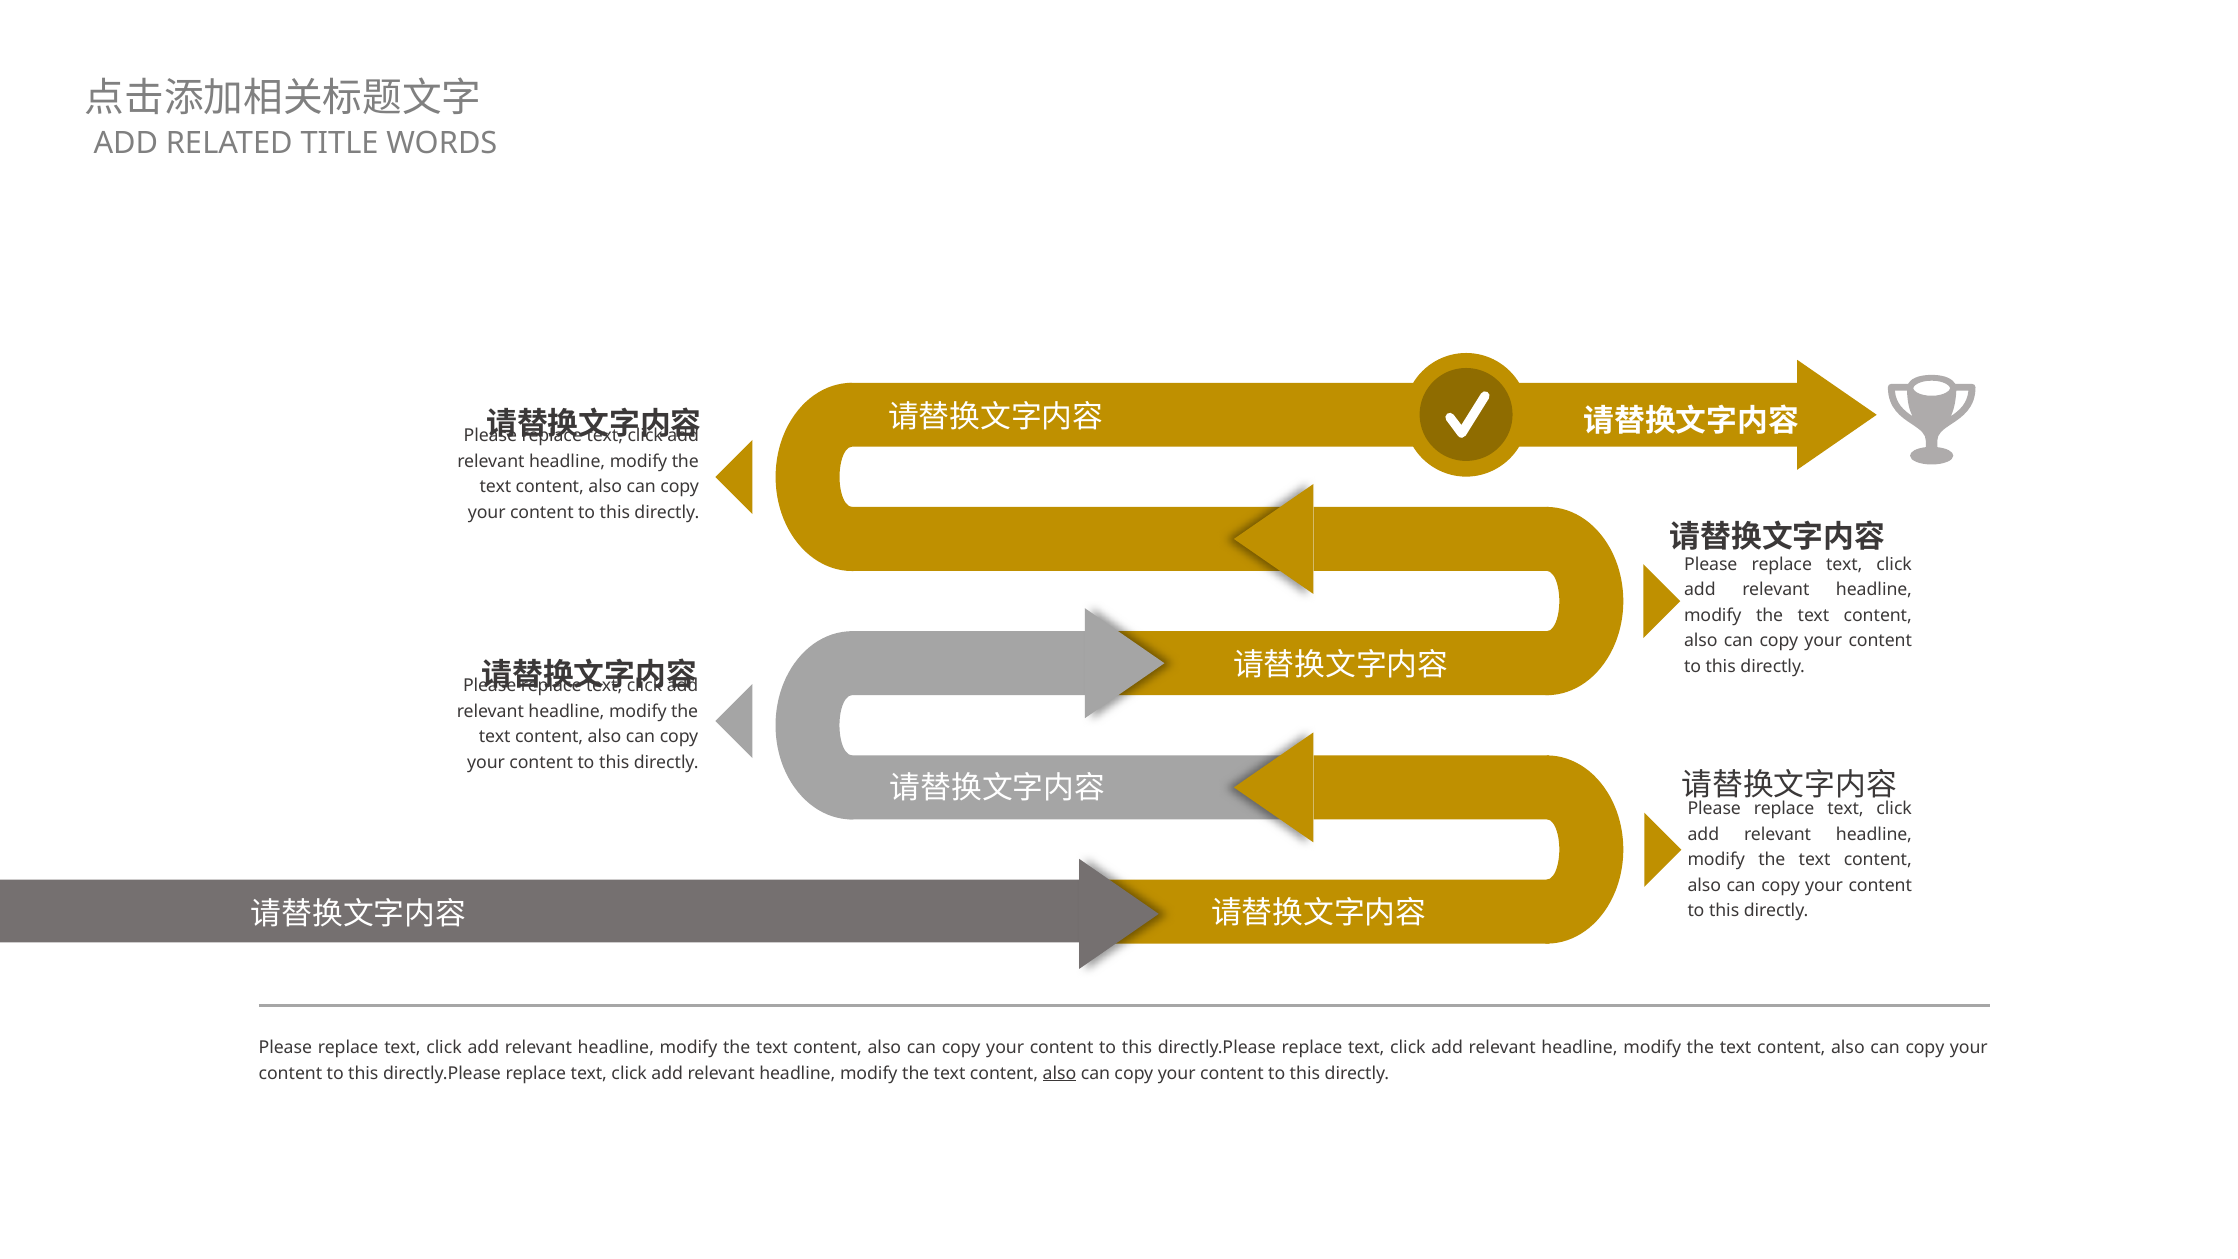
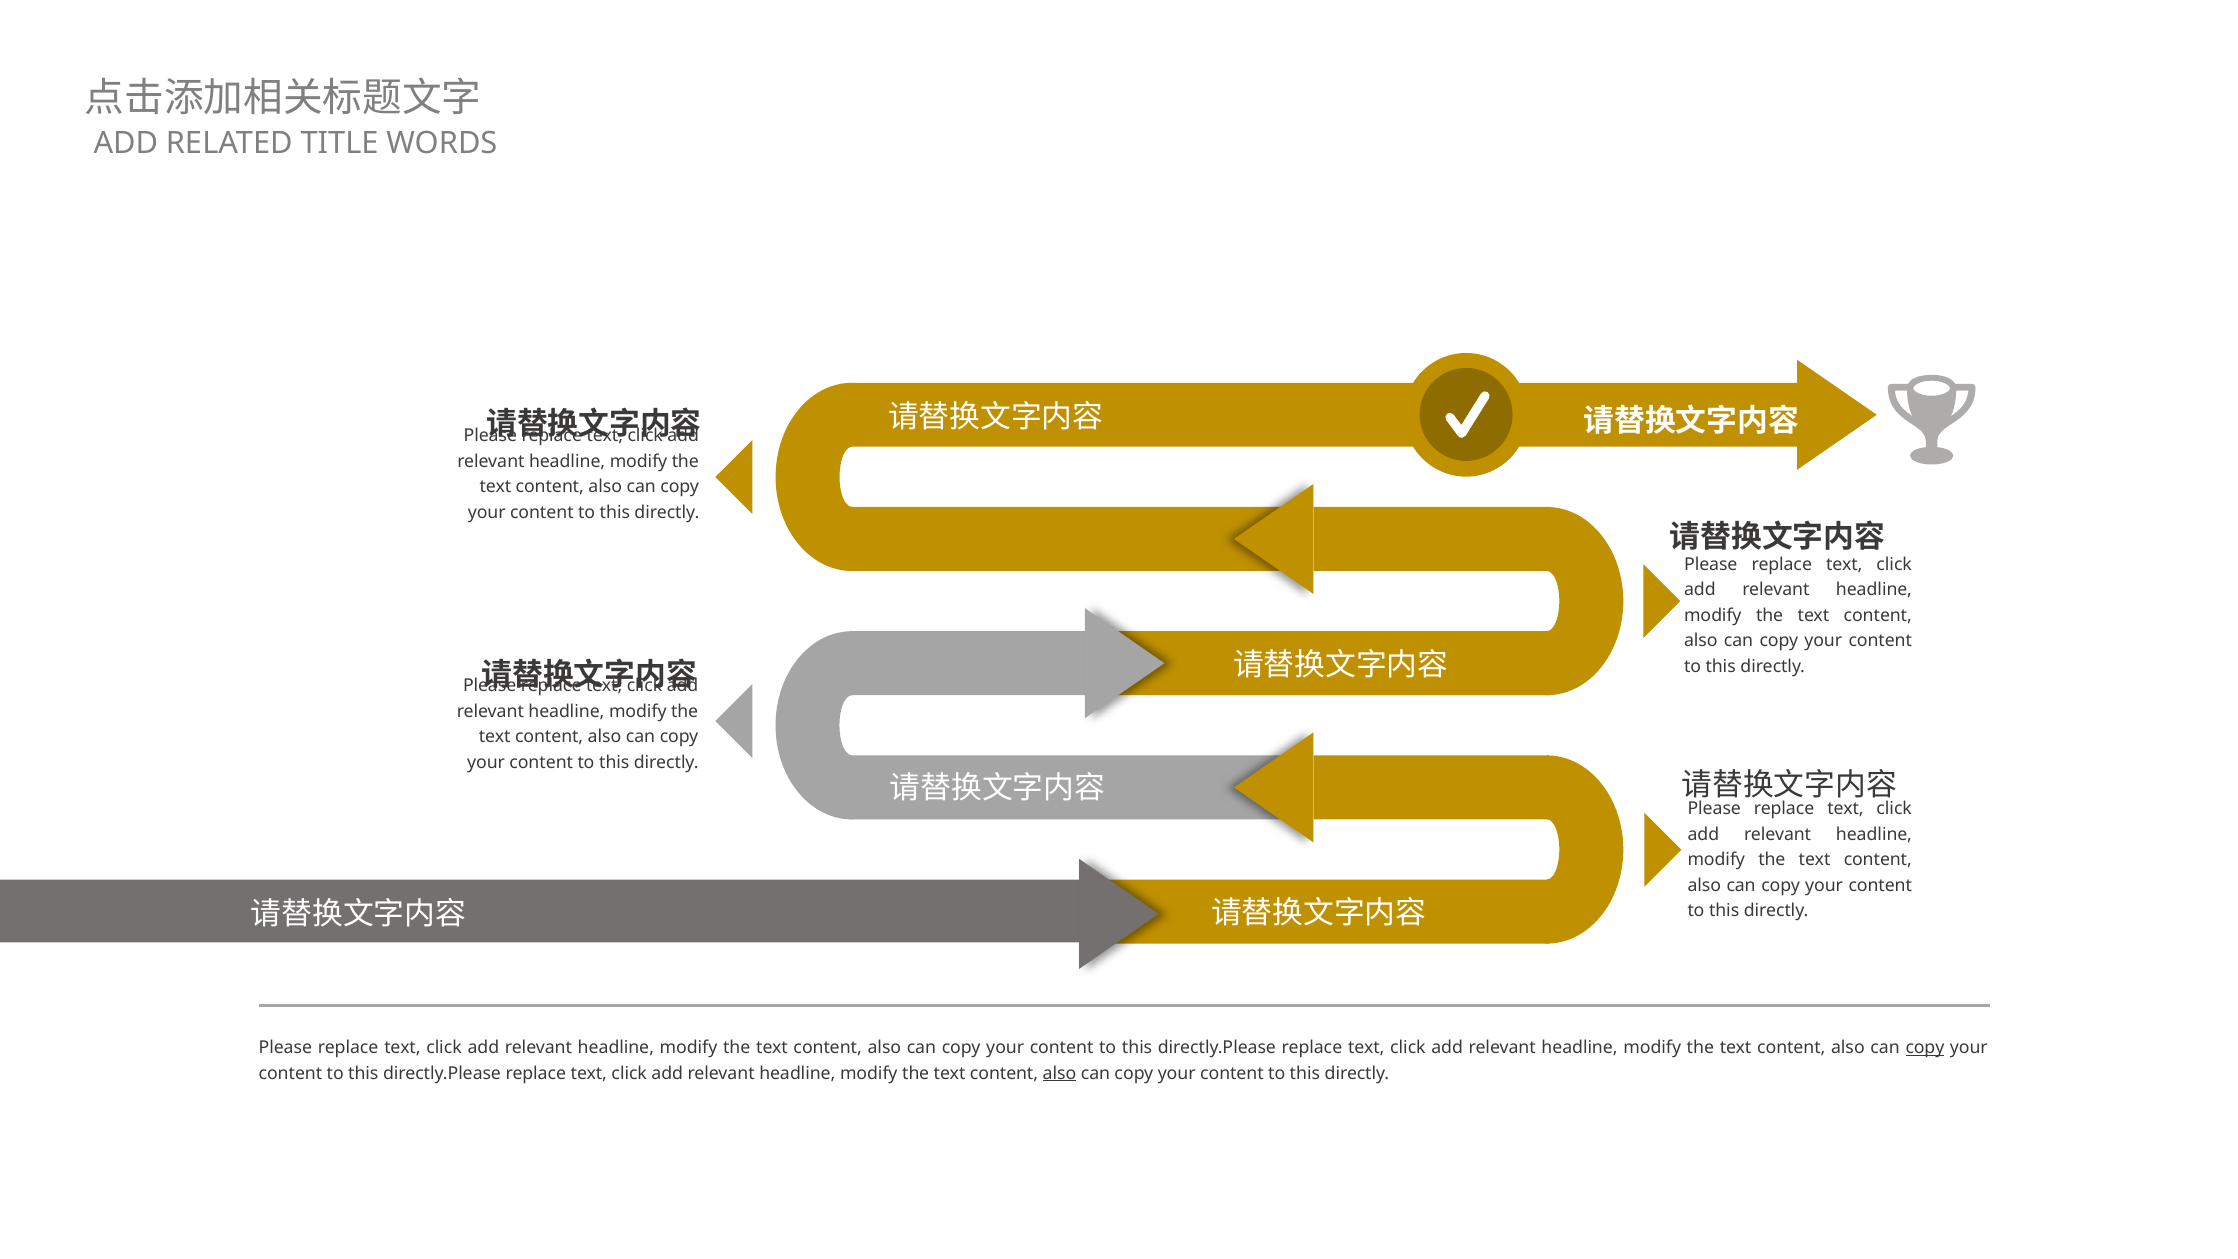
copy at (1925, 1048) underline: none -> present
